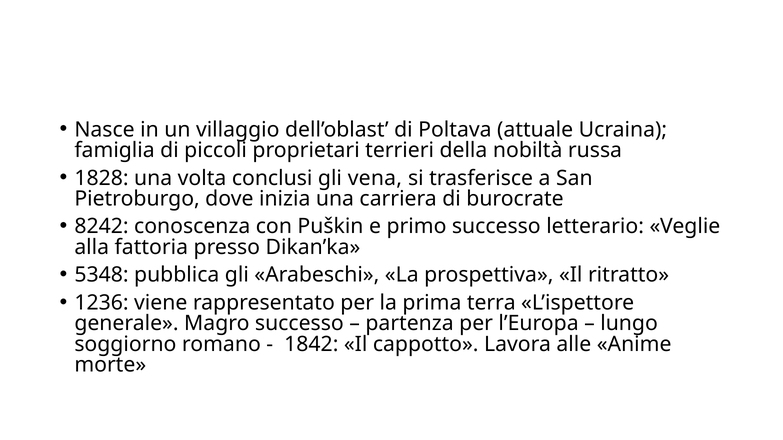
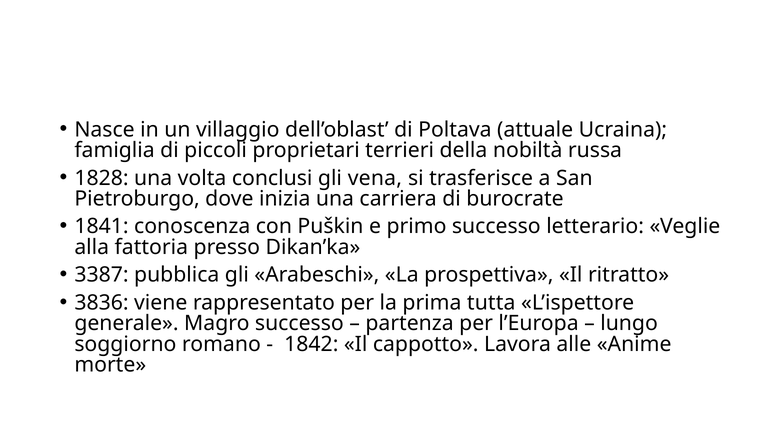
8242: 8242 -> 1841
5348: 5348 -> 3387
1236: 1236 -> 3836
terra: terra -> tutta
